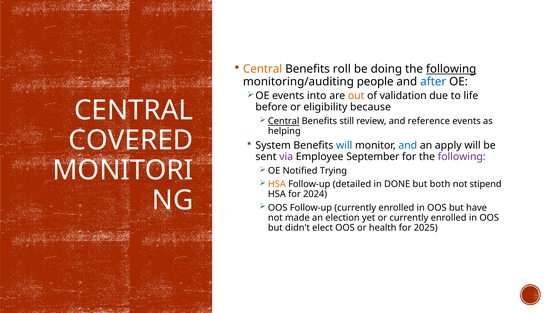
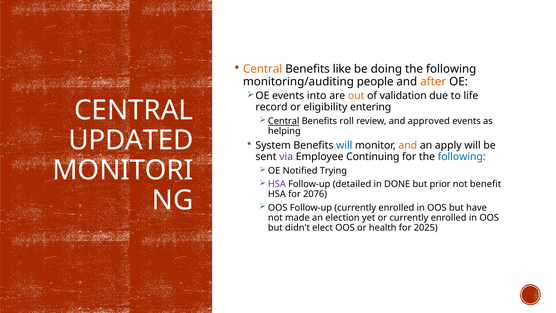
roll: roll -> like
following at (451, 69) underline: present -> none
after colour: blue -> orange
before: before -> record
because: because -> entering
still: still -> roll
reference: reference -> approved
COVERED: COVERED -> UPDATED
and at (408, 145) colour: blue -> orange
September: September -> Continuing
following at (462, 156) colour: purple -> blue
HSA at (277, 184) colour: orange -> purple
both: both -> prior
stipend: stipend -> benefit
2024: 2024 -> 2076
